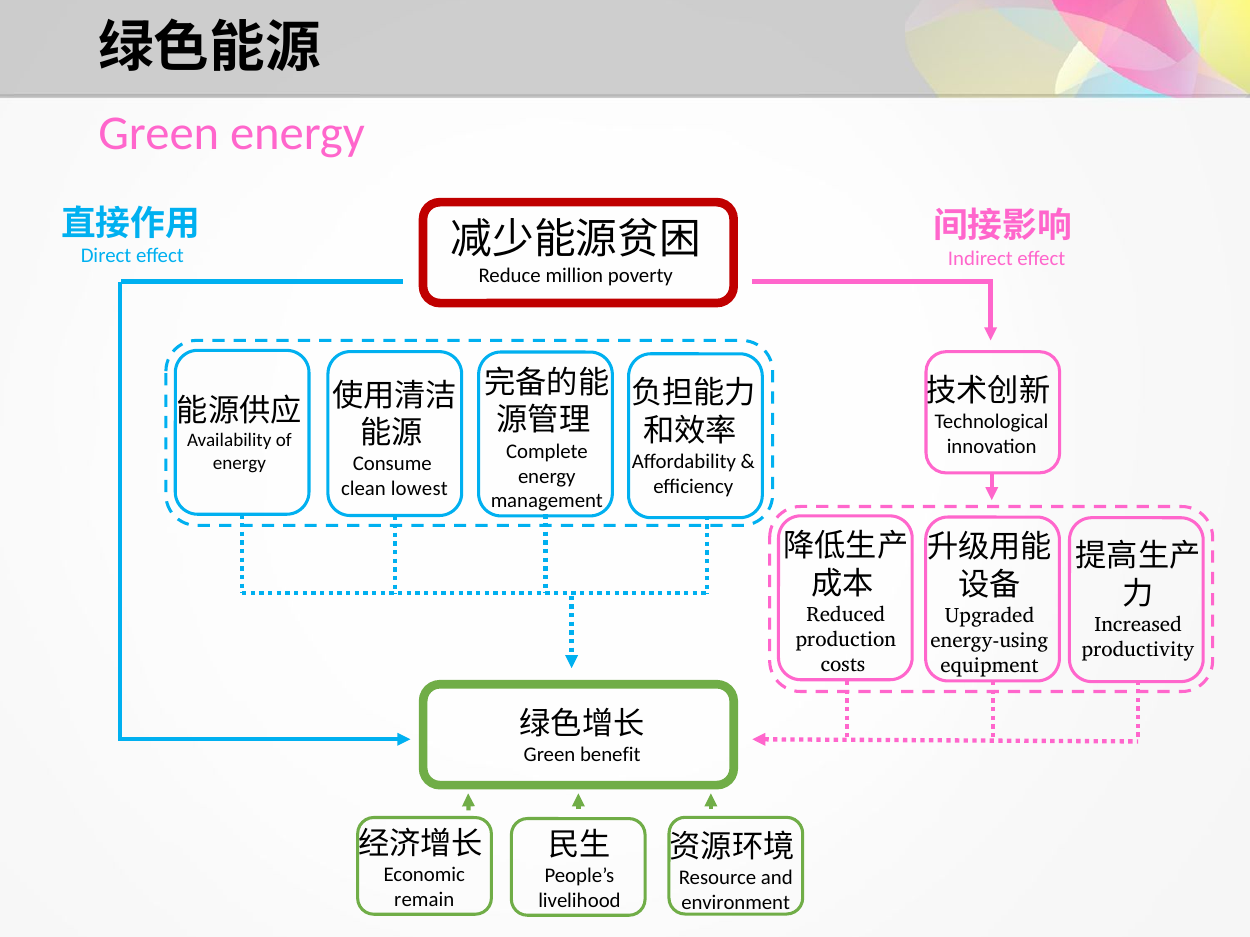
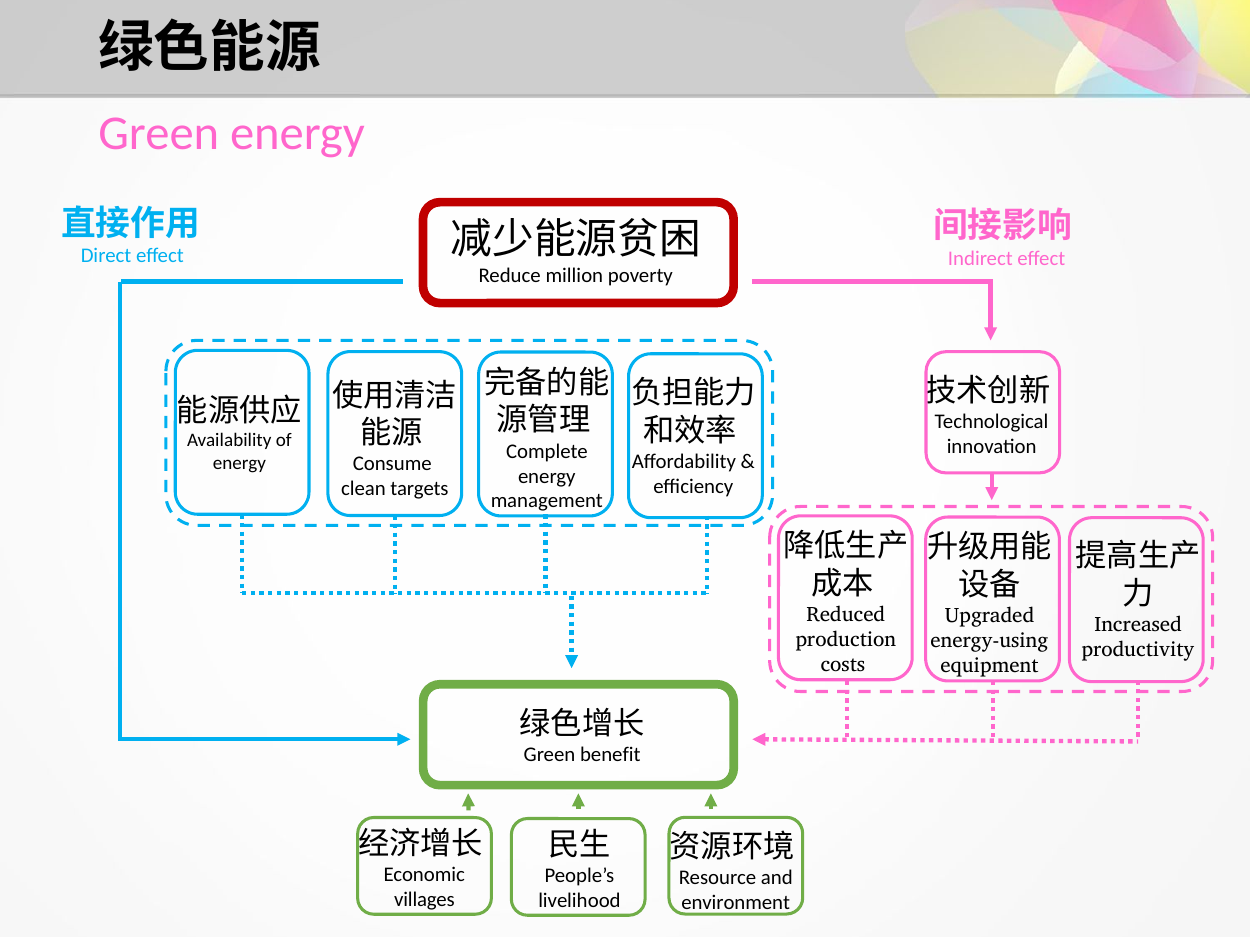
lowest: lowest -> targets
remain: remain -> villages
